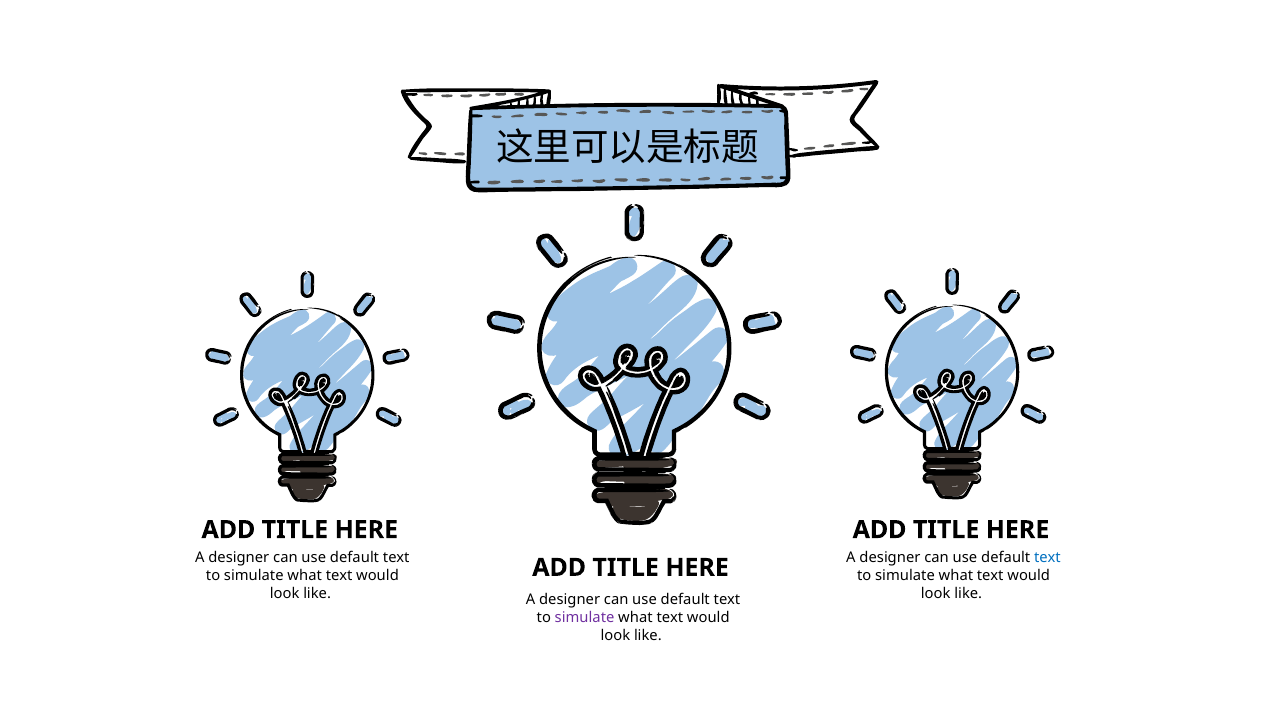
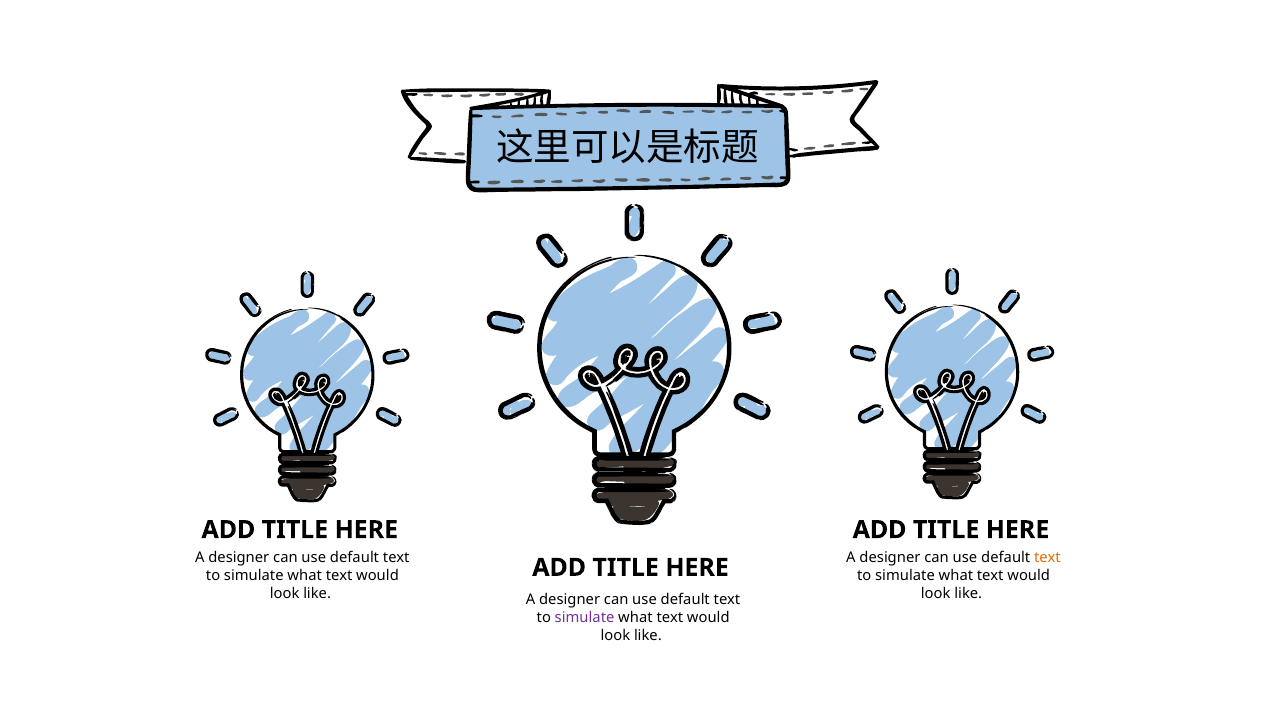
text at (1047, 558) colour: blue -> orange
